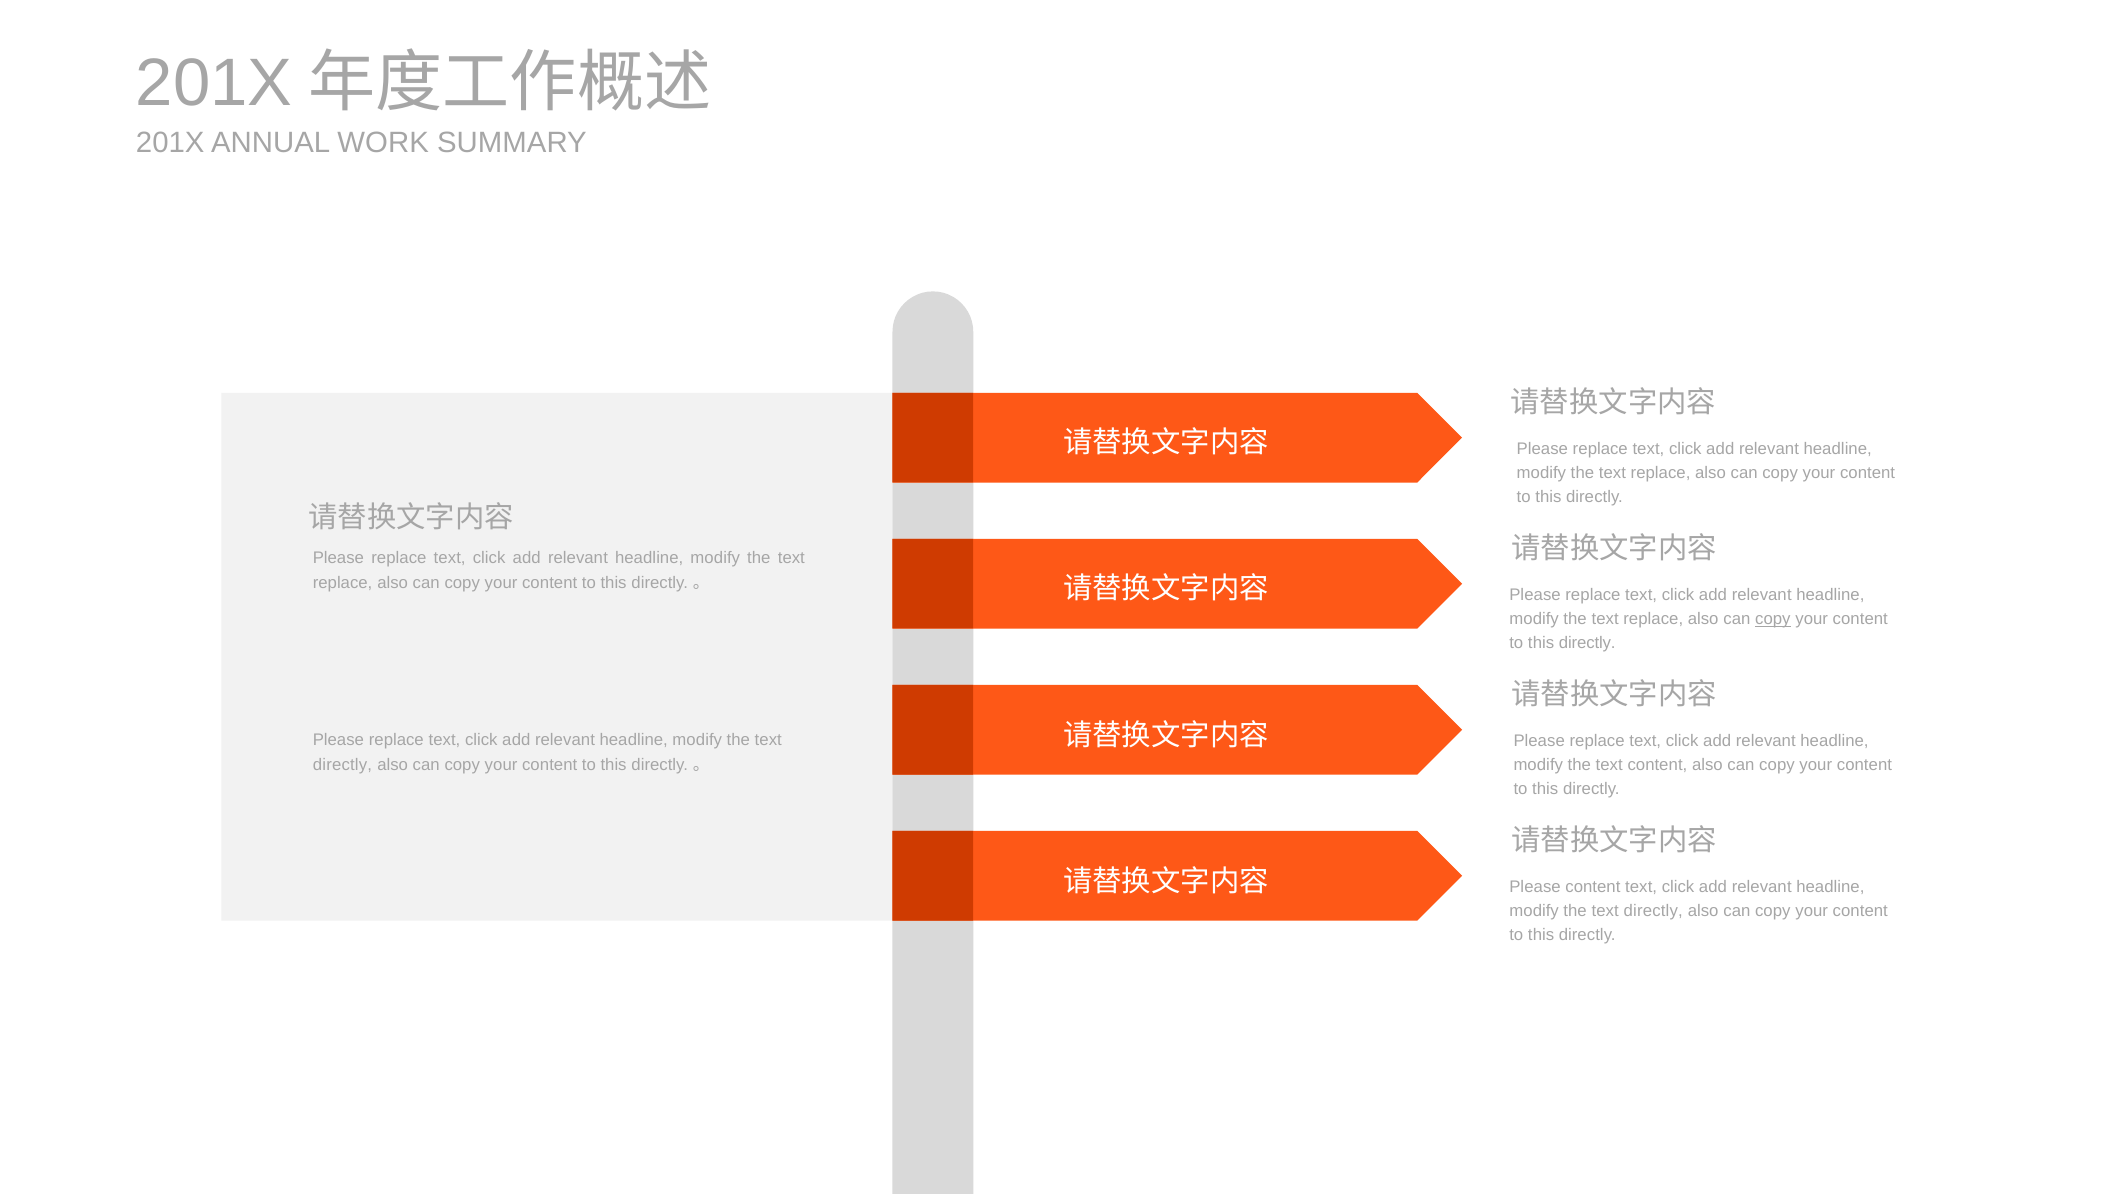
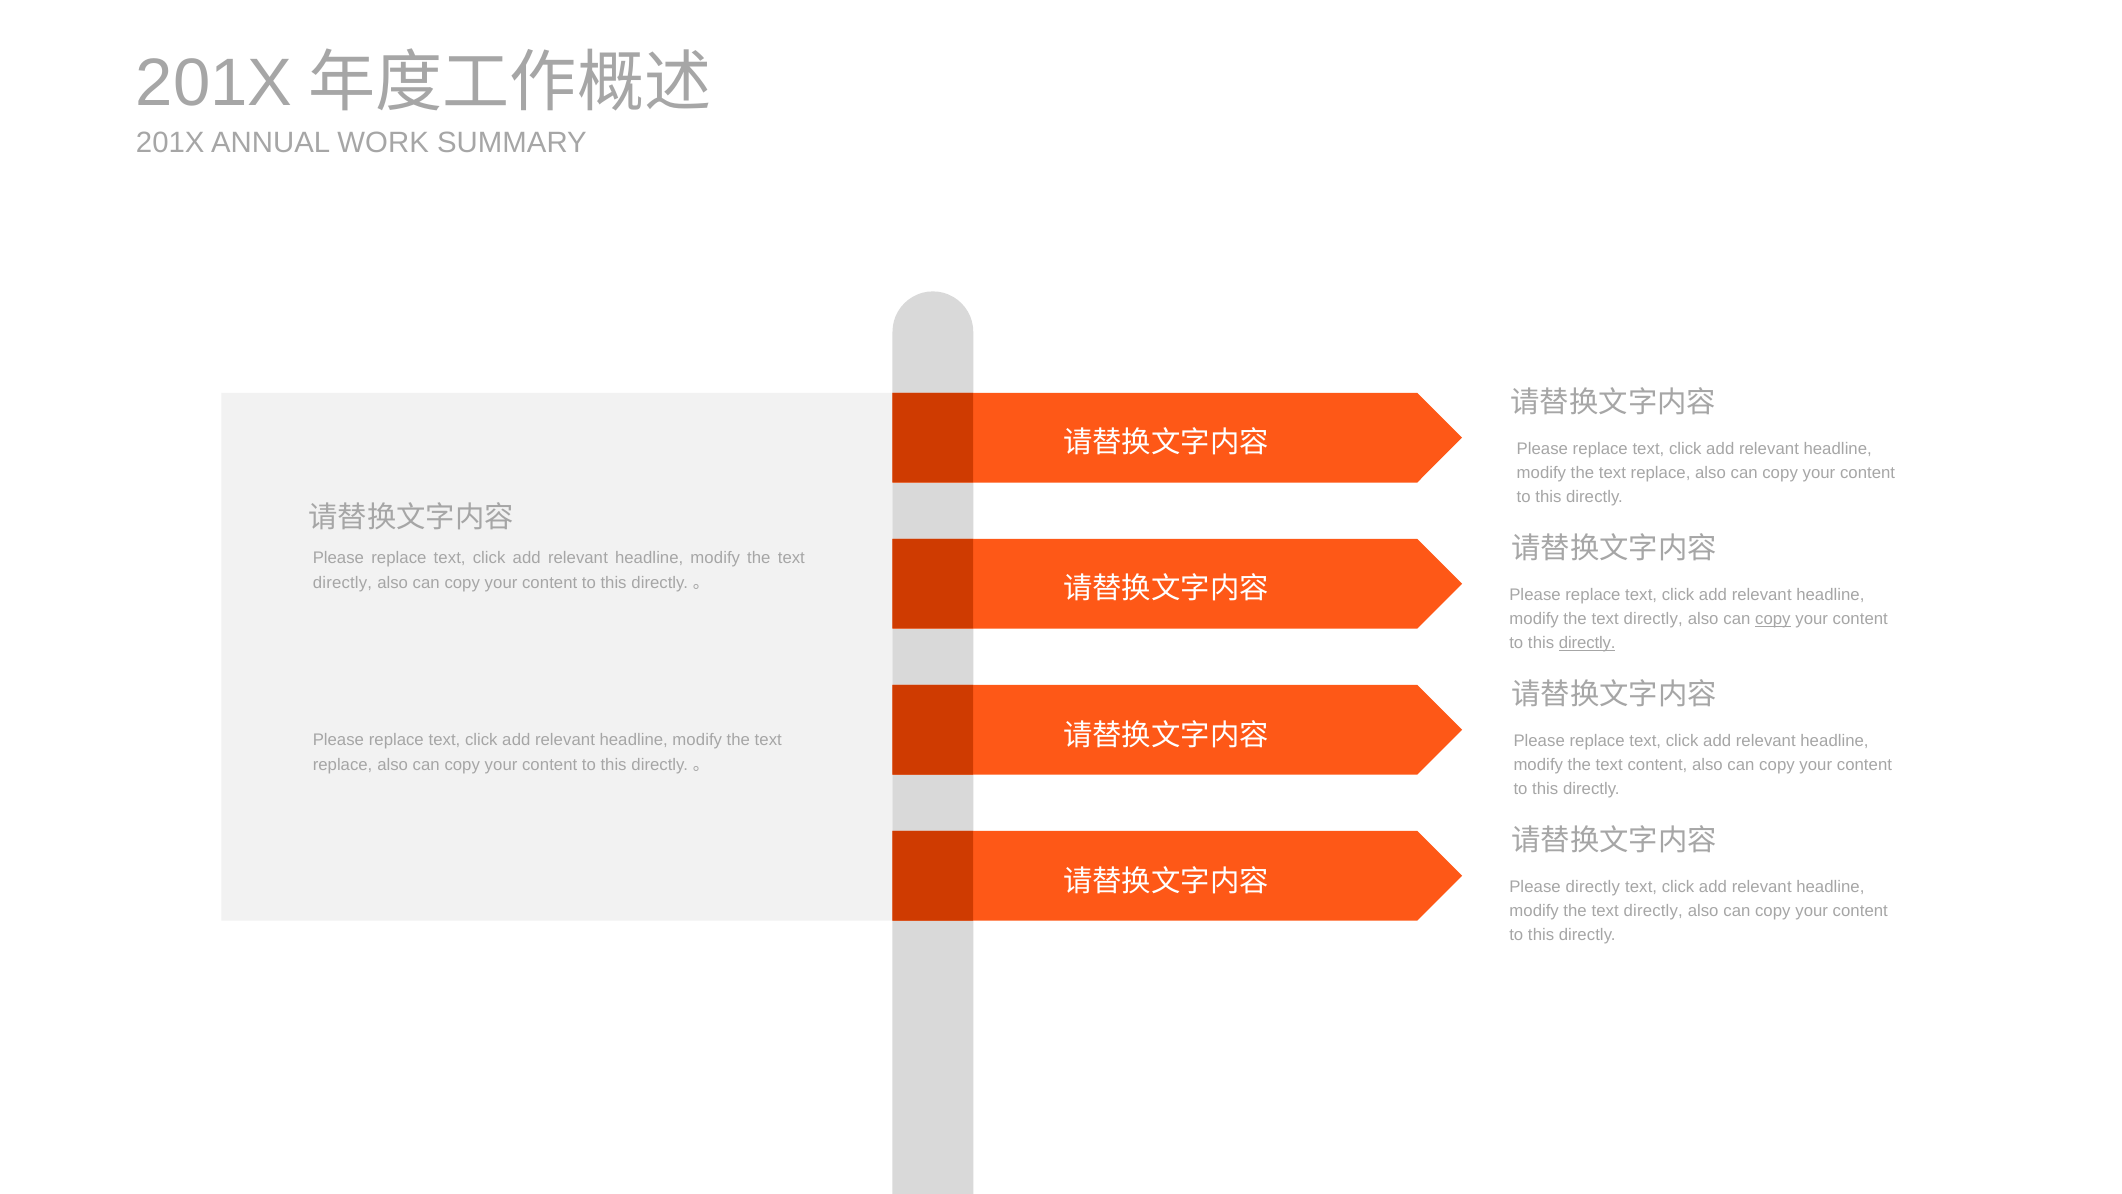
replace at (343, 582): replace -> directly
replace at (1653, 619): replace -> directly
directly at (1587, 643) underline: none -> present
directly at (343, 764): directly -> replace
Please content: content -> directly
